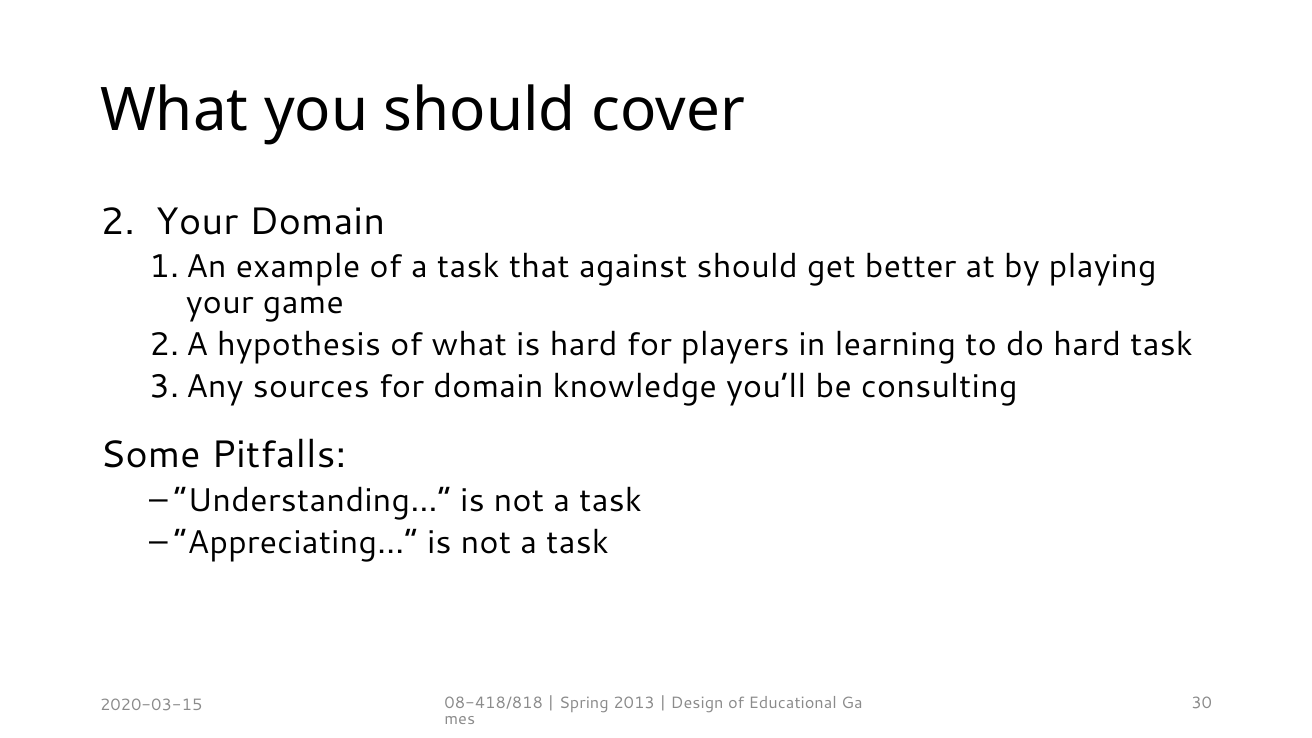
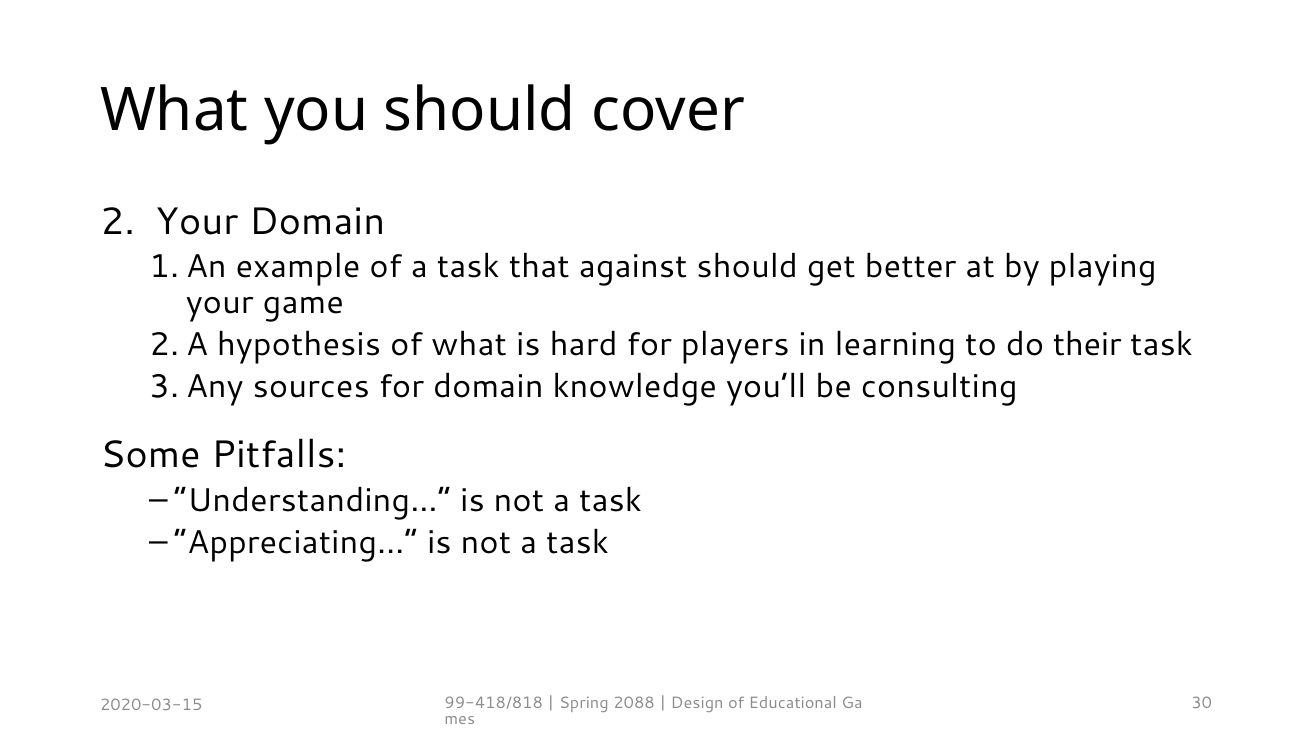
do hard: hard -> their
08-418/818: 08-418/818 -> 99-418/818
2013: 2013 -> 2088
